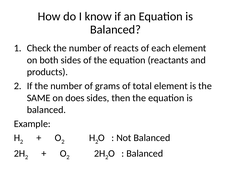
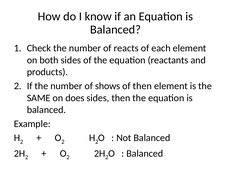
grams: grams -> shows
of total: total -> then
